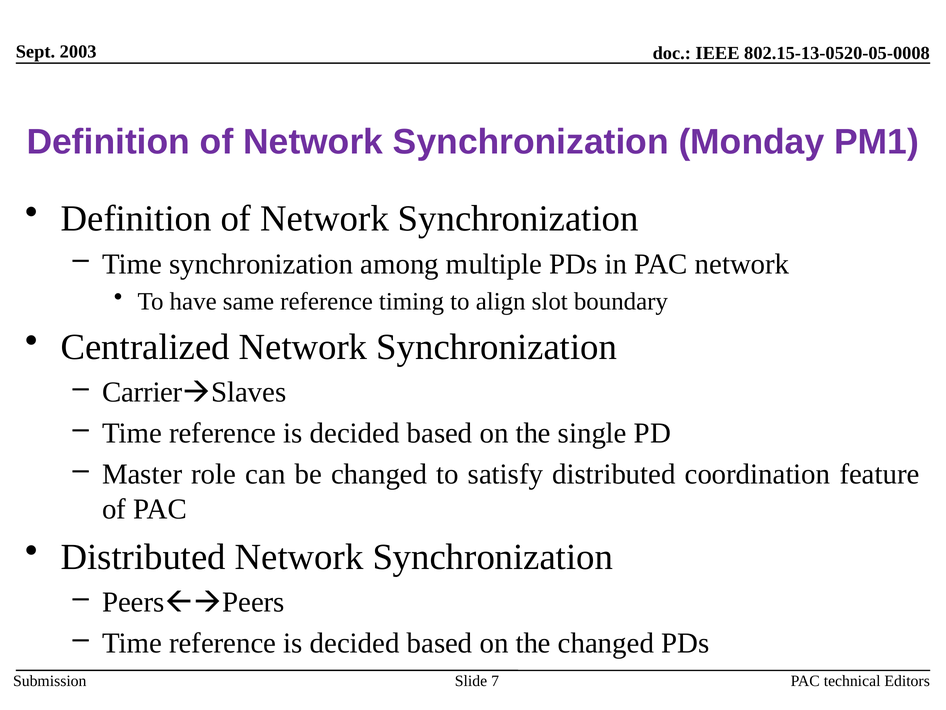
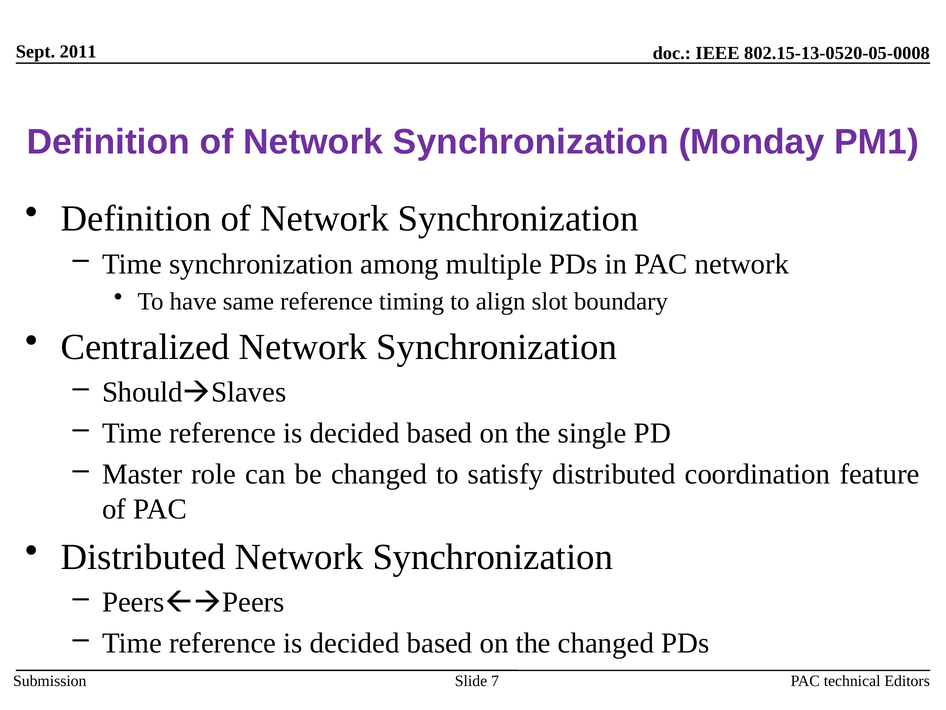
2003: 2003 -> 2011
Carrier: Carrier -> Should
